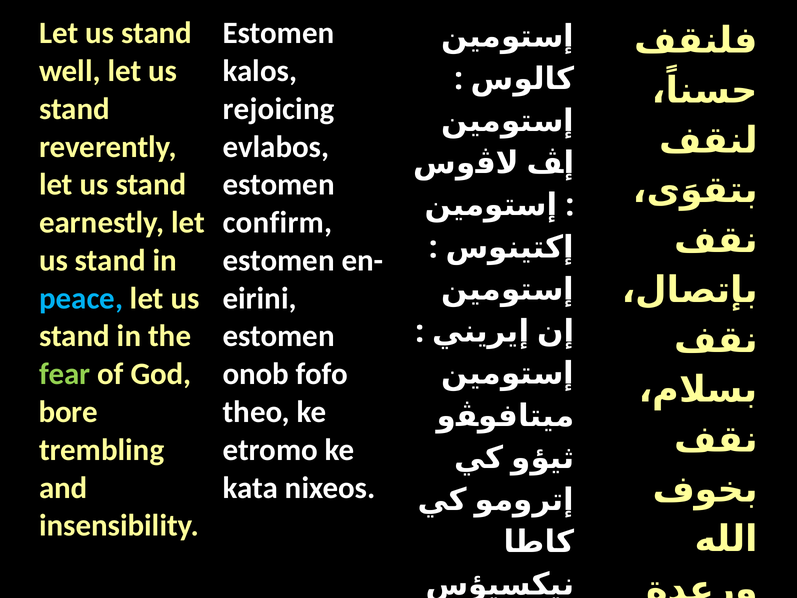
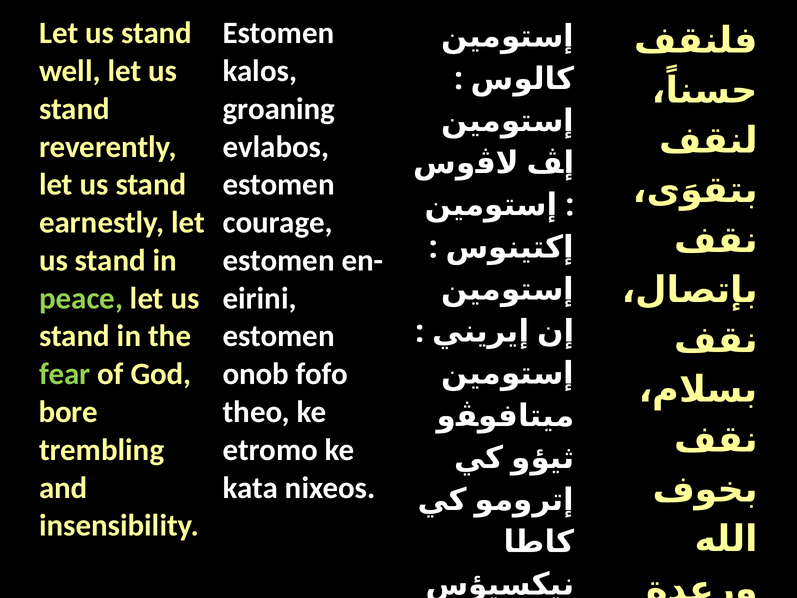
rejoicing: rejoicing -> groaning
confirm: confirm -> courage
peace colour: light blue -> light green
